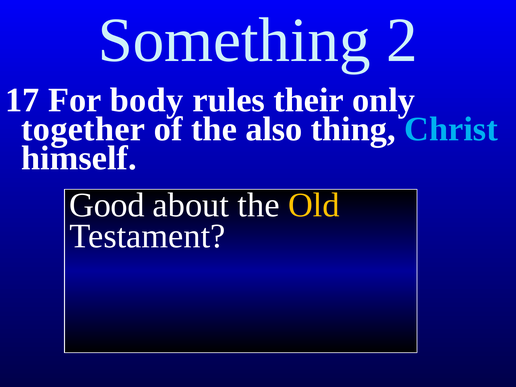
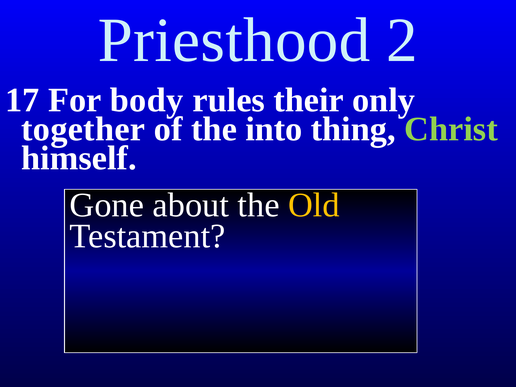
Something: Something -> Priesthood
also: also -> into
Christ colour: light blue -> light green
Good: Good -> Gone
